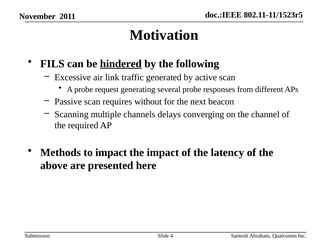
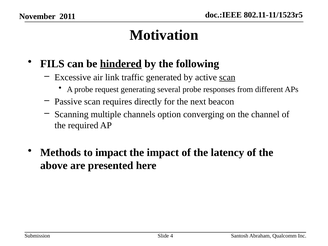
scan at (227, 77) underline: none -> present
without: without -> directly
delays: delays -> option
